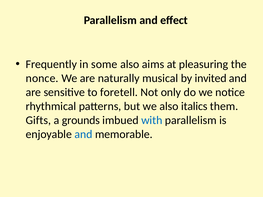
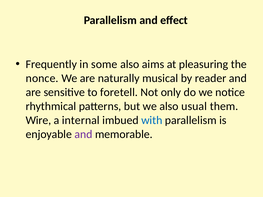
invited: invited -> reader
italics: italics -> usual
Gifts: Gifts -> Wire
grounds: grounds -> internal
and at (83, 134) colour: blue -> purple
